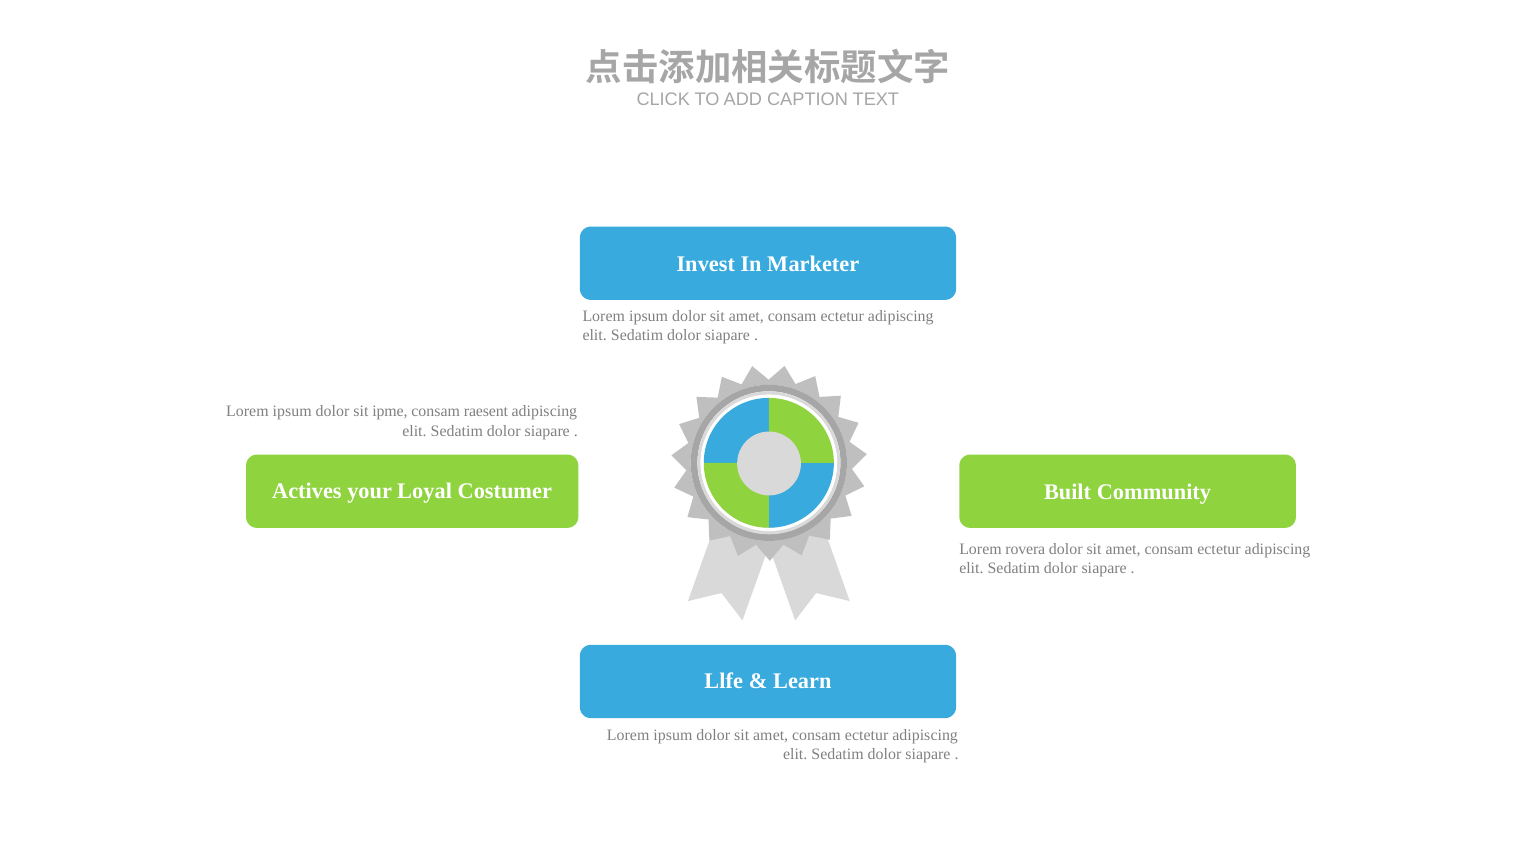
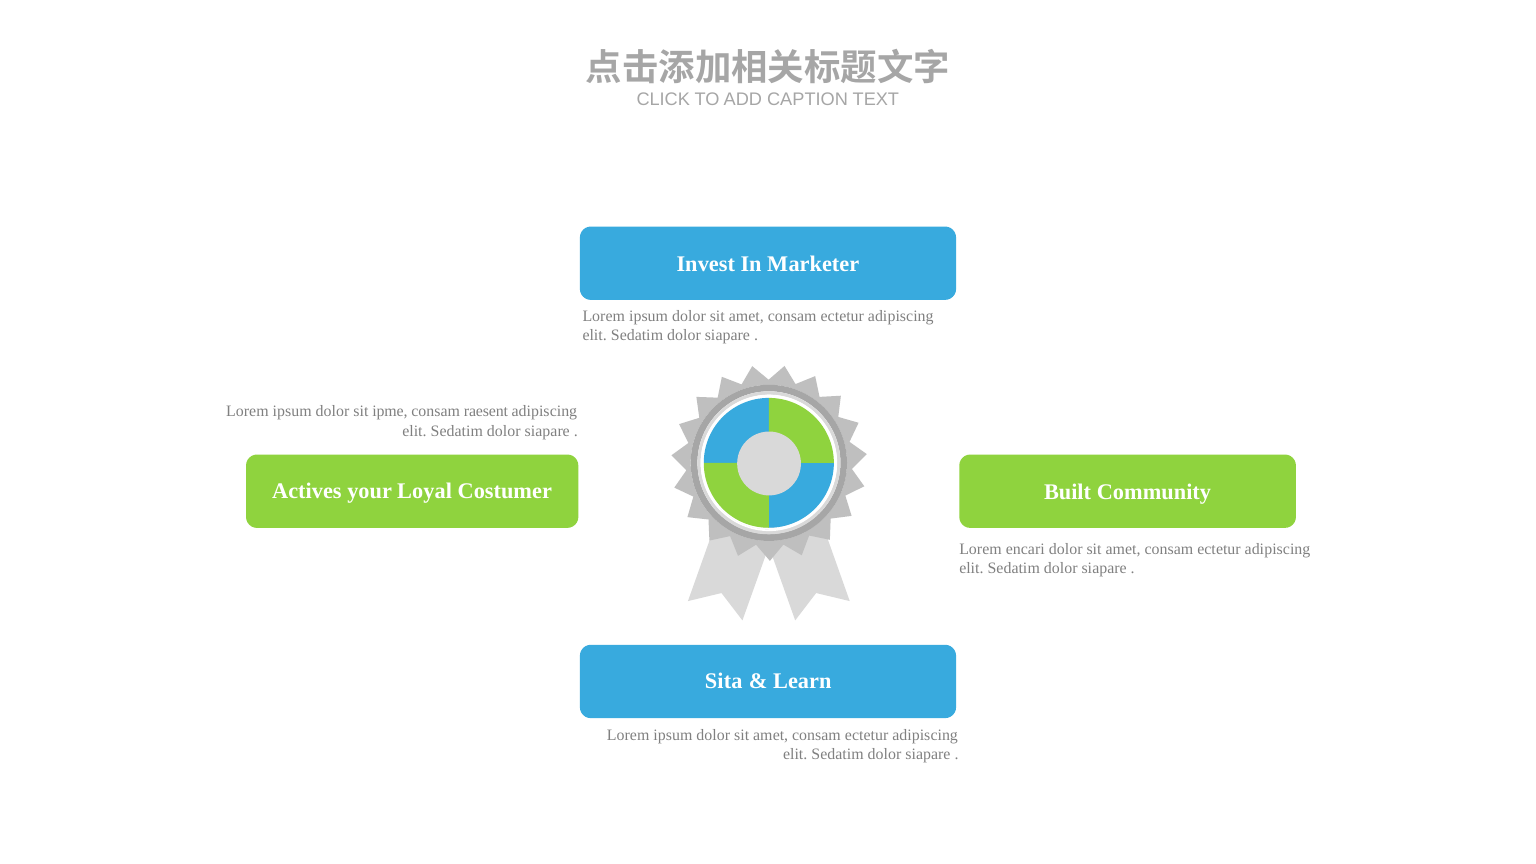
rovera: rovera -> encari
Llfe: Llfe -> Sita
